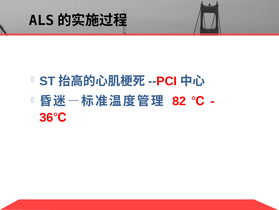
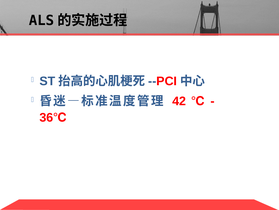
82: 82 -> 42
